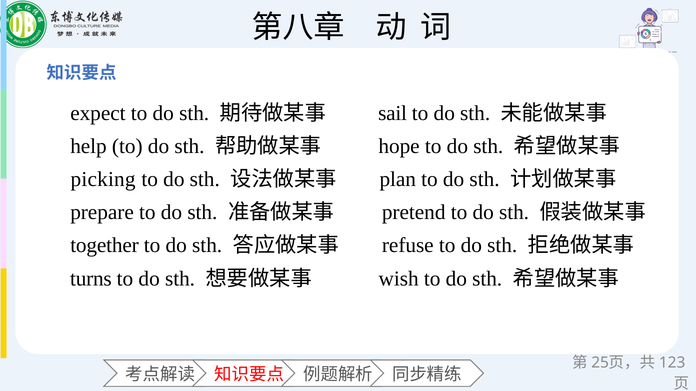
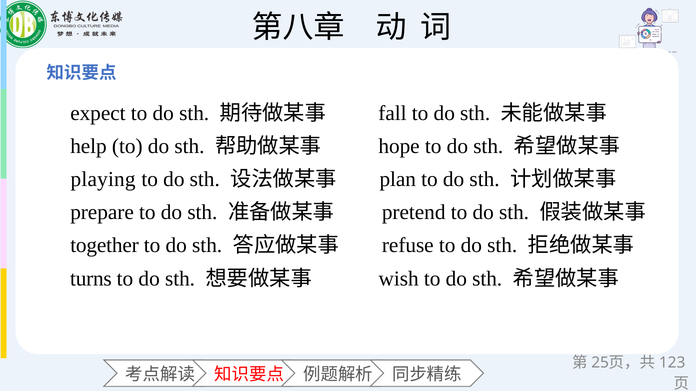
sail: sail -> fall
picking: picking -> playing
